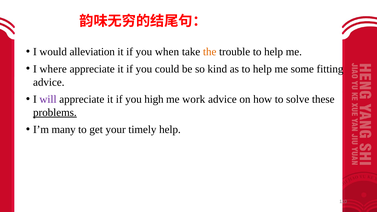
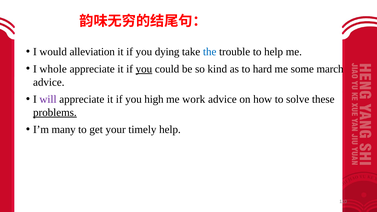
when: when -> dying
the colour: orange -> blue
where: where -> whole
you at (144, 69) underline: none -> present
as to help: help -> hard
fitting: fitting -> march
